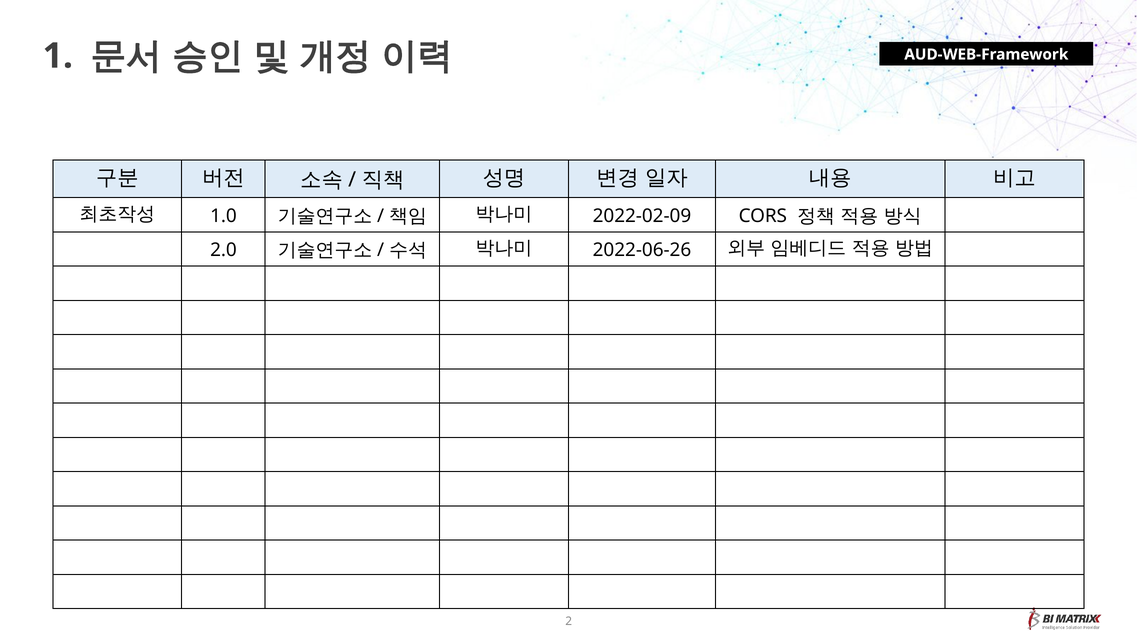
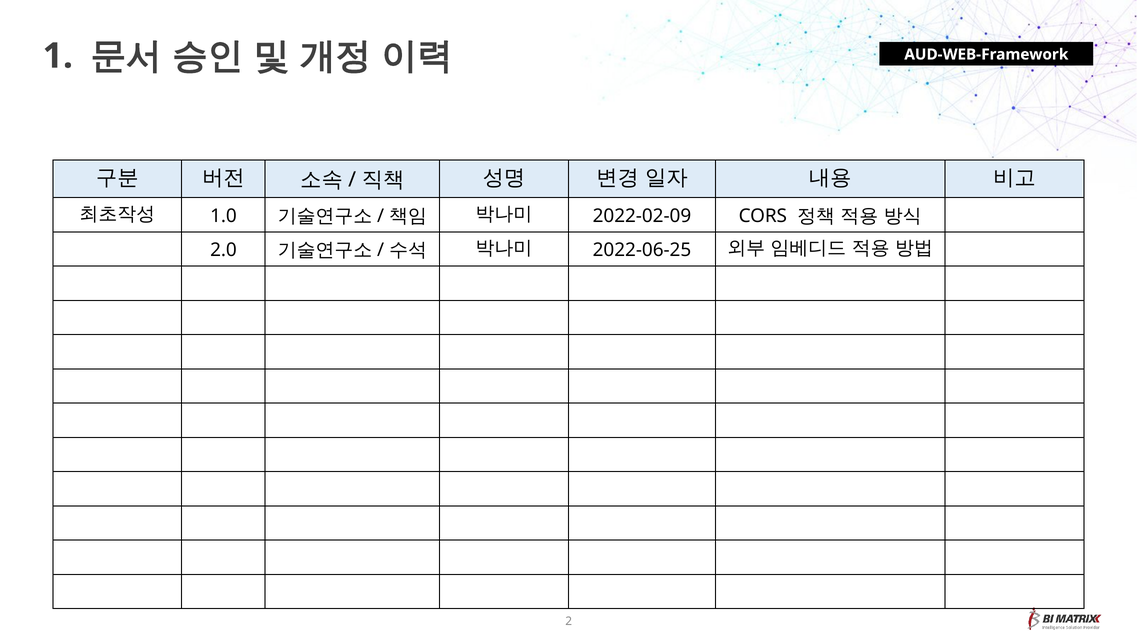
2022-06-26: 2022-06-26 -> 2022-06-25
